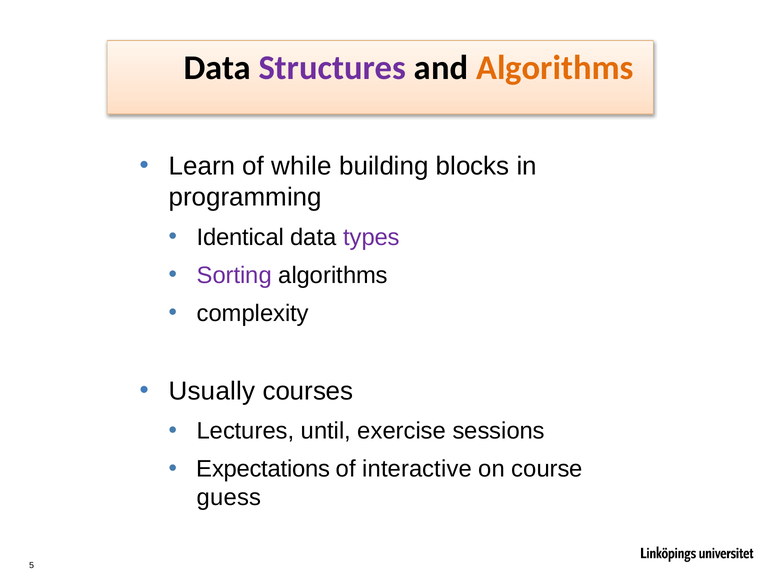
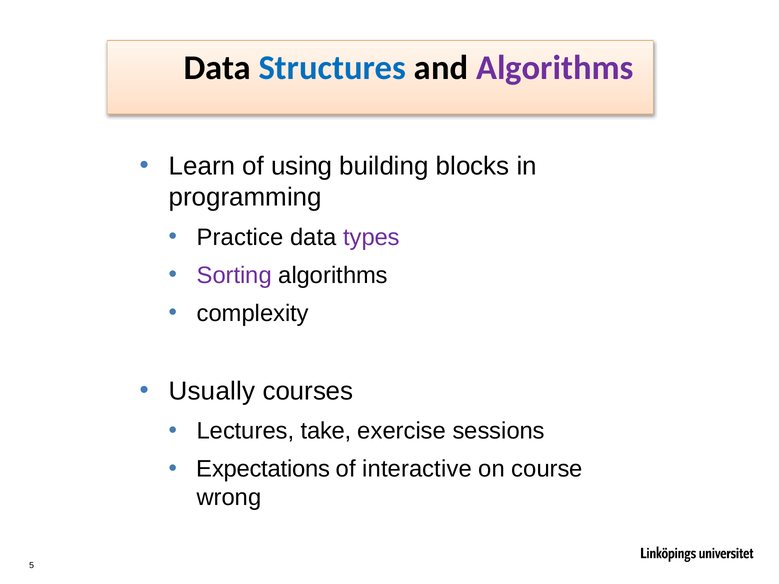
Structures colour: purple -> blue
Algorithms at (555, 68) colour: orange -> purple
while: while -> using
Identical: Identical -> Practice
until: until -> take
guess: guess -> wrong
